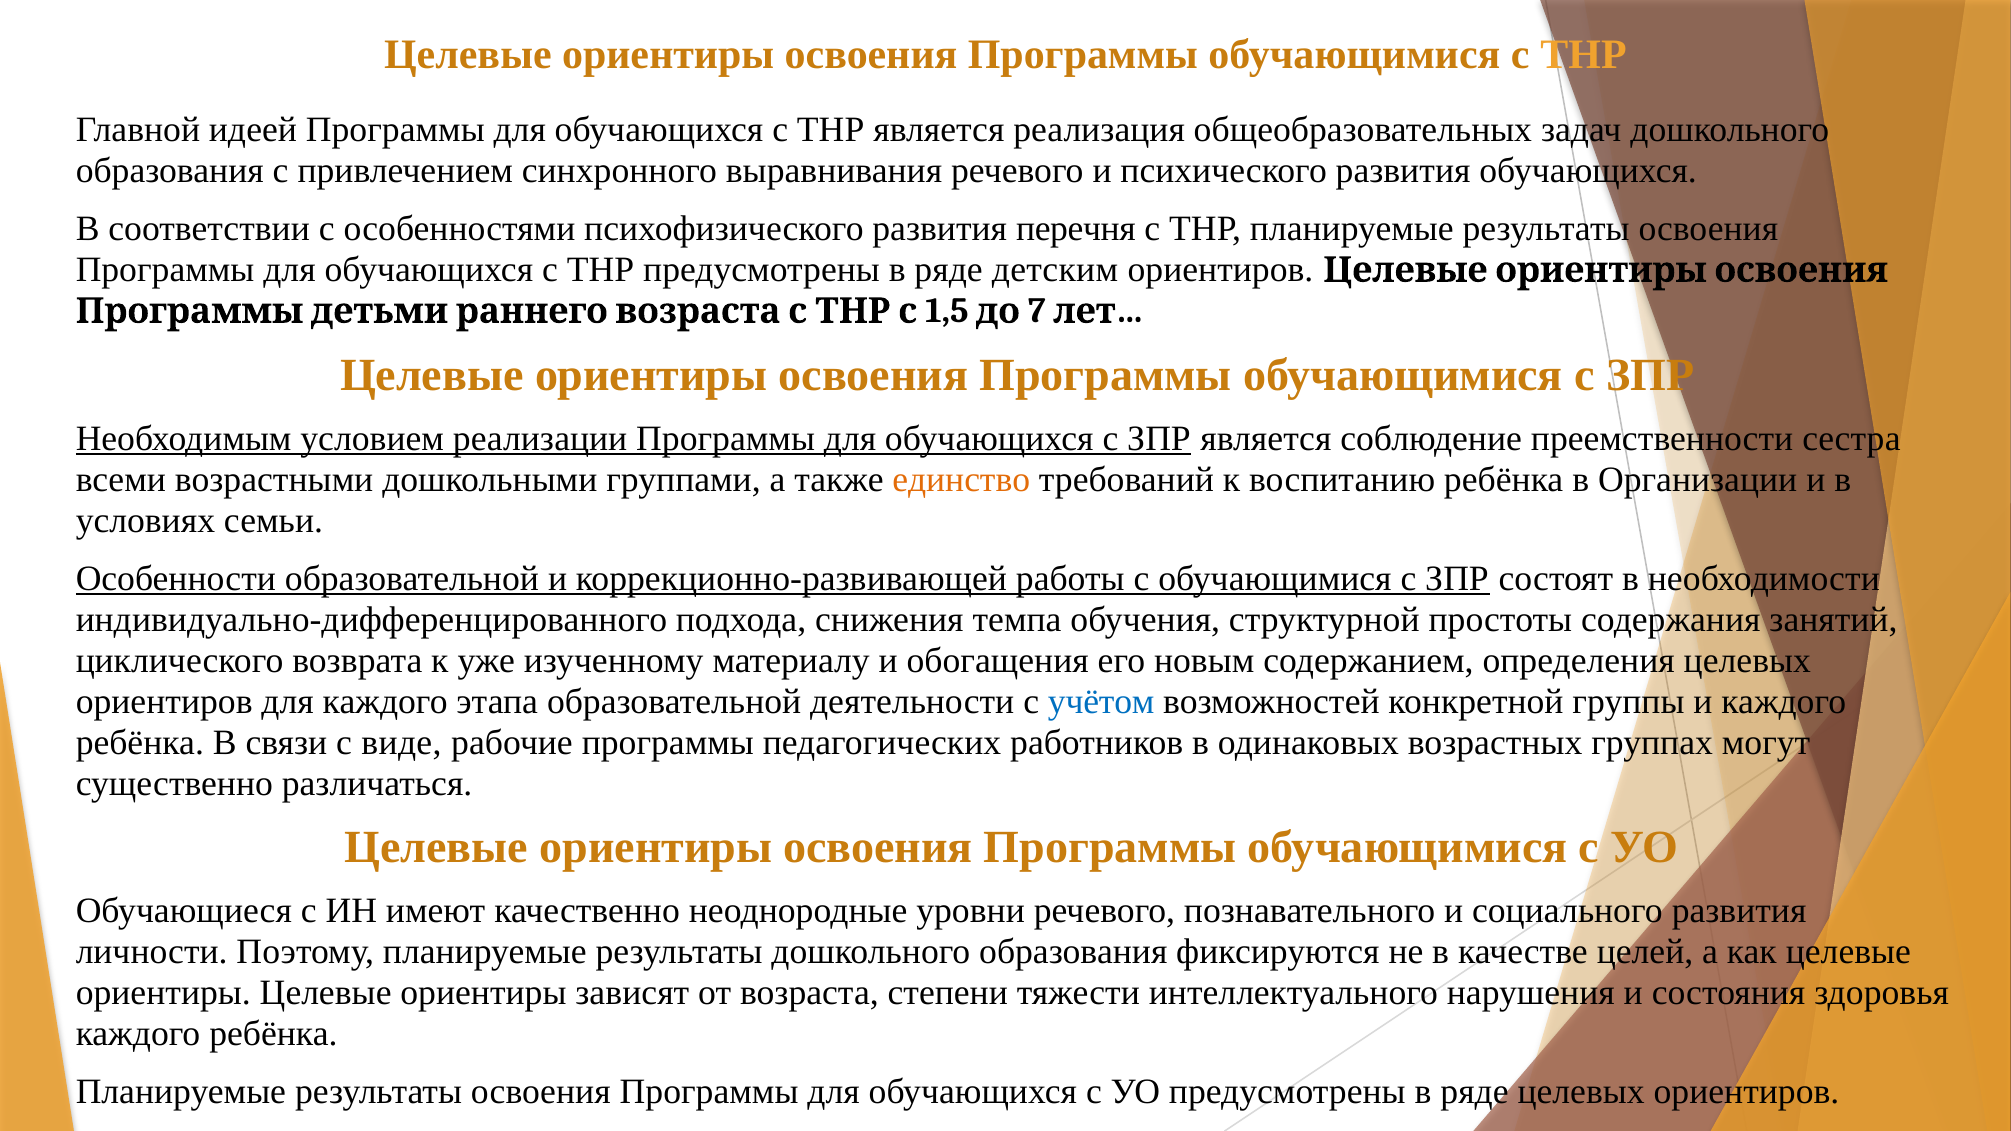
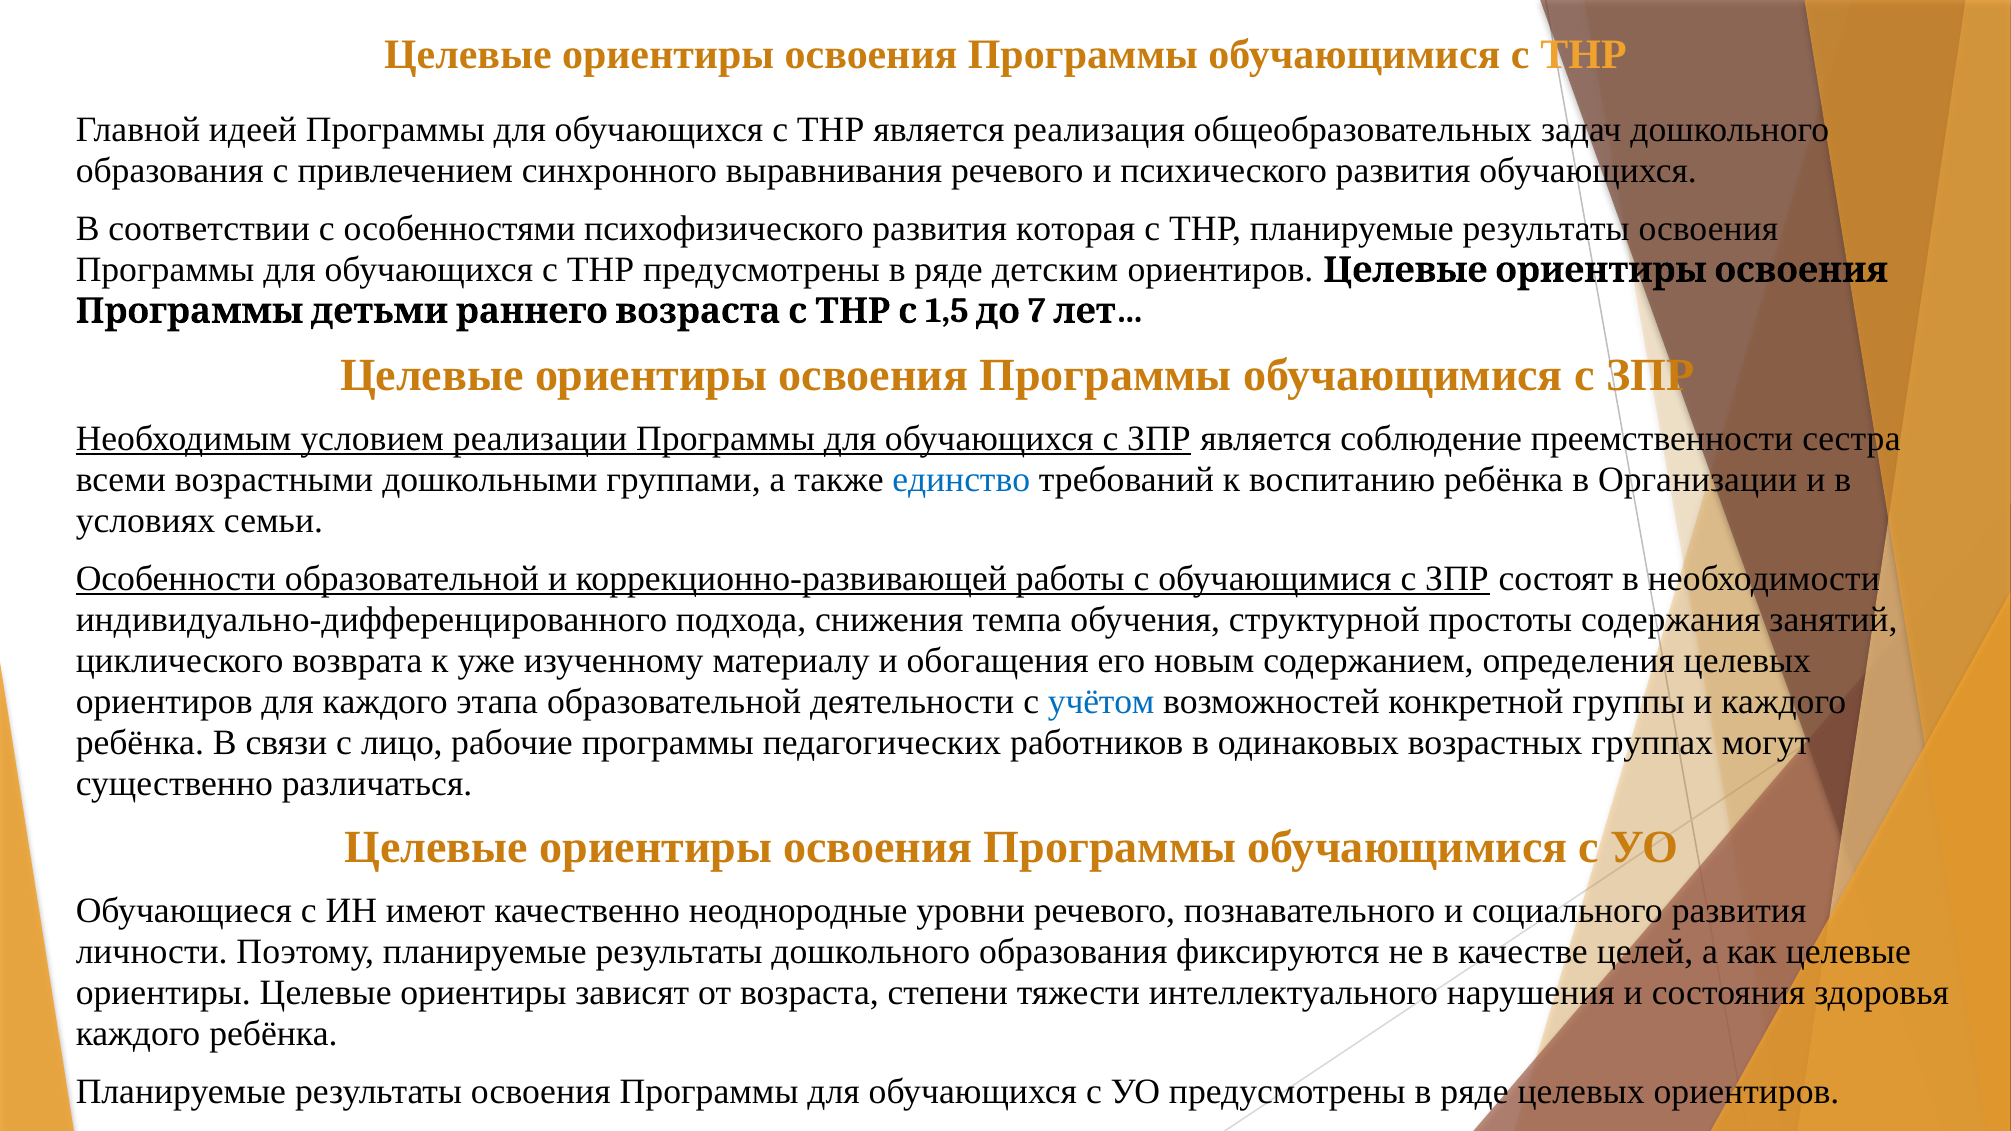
перечня: перечня -> которая
единство colour: orange -> blue
виде: виде -> лицо
